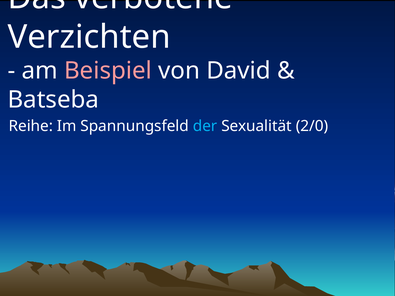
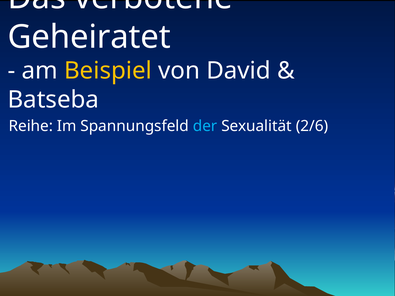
Verzichten: Verzichten -> Geheiratet
Beispiel colour: pink -> yellow
2/0: 2/0 -> 2/6
